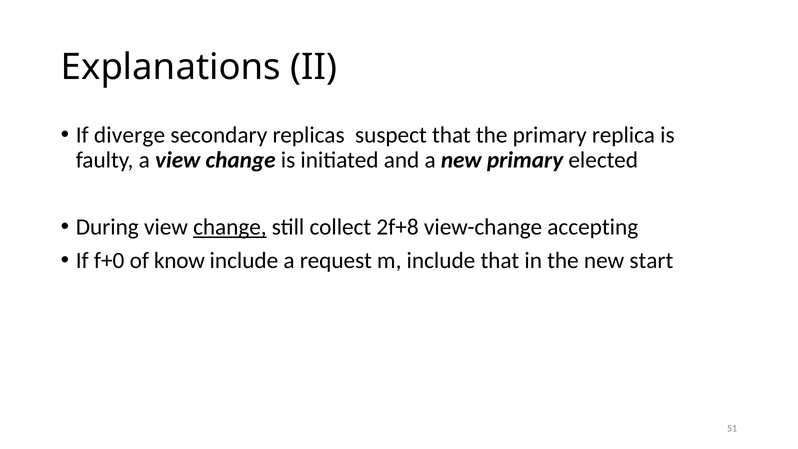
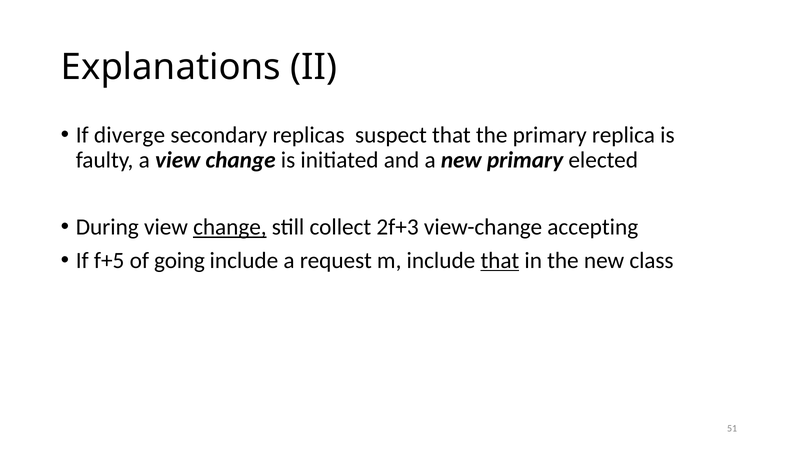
2f+8: 2f+8 -> 2f+3
f+0: f+0 -> f+5
know: know -> going
that at (500, 260) underline: none -> present
start: start -> class
